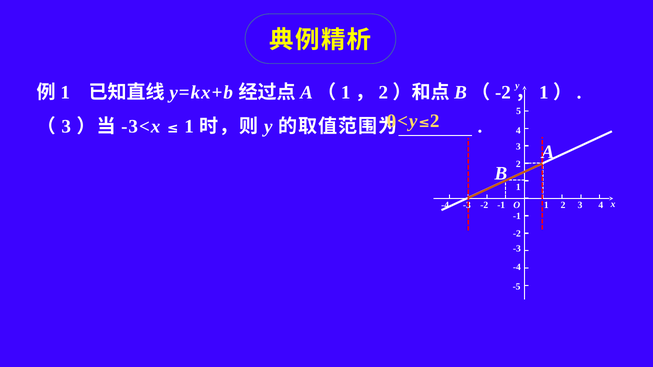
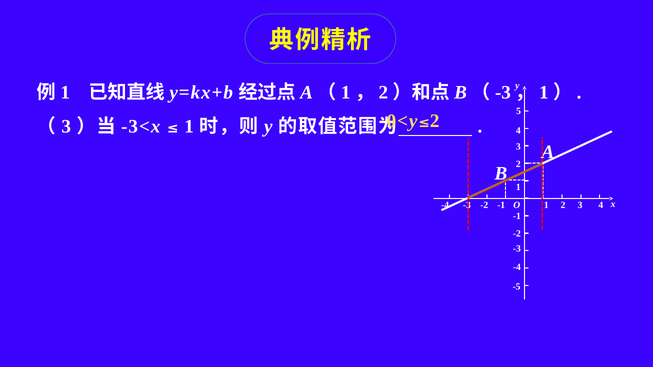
-2 at (503, 92): -2 -> -3
